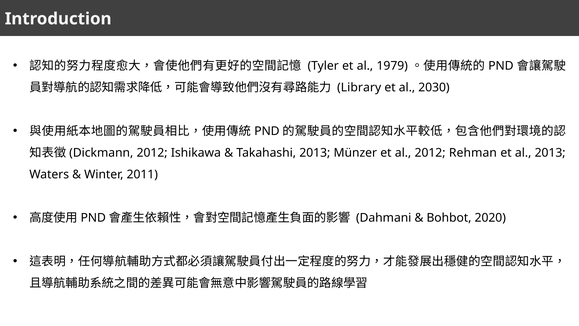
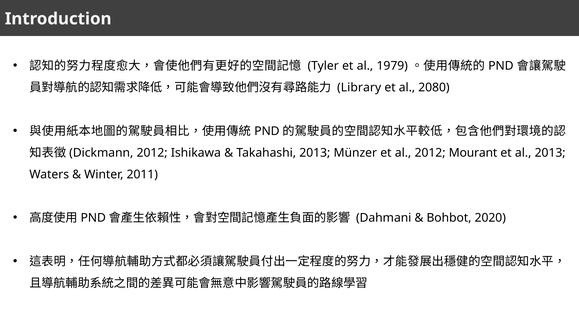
2030: 2030 -> 2080
Rehman: Rehman -> Mourant
